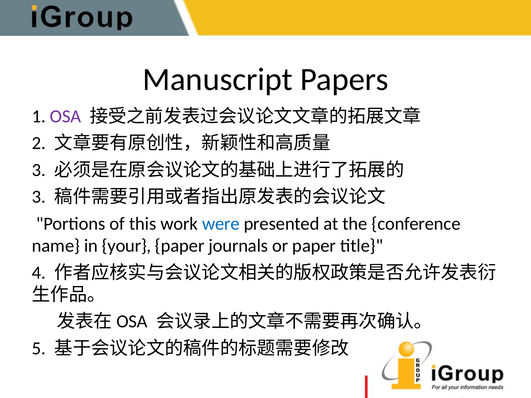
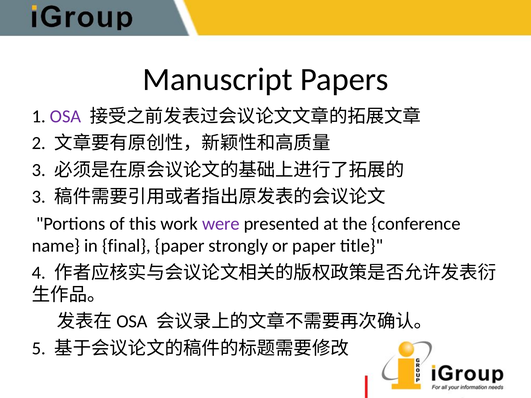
were colour: blue -> purple
your: your -> final
journals: journals -> strongly
